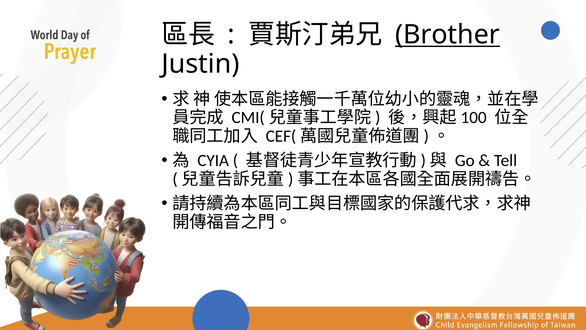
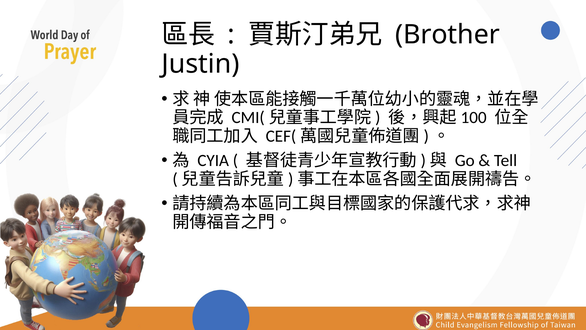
Brother underline: present -> none
